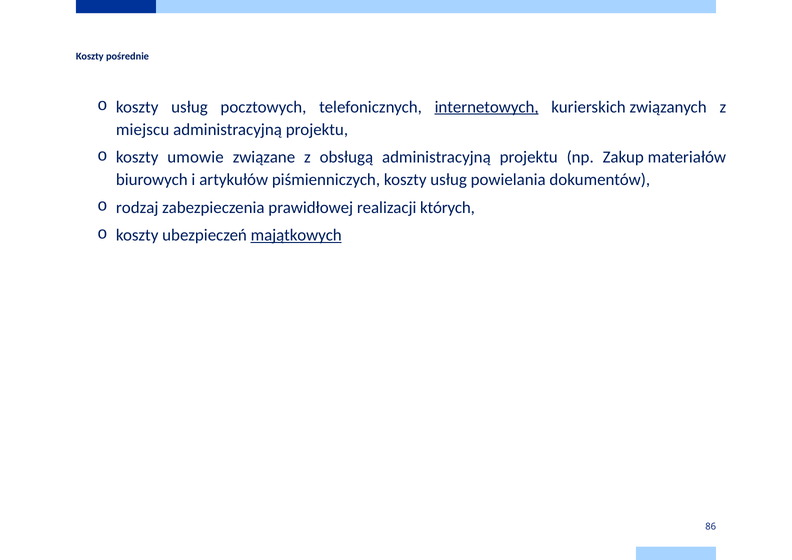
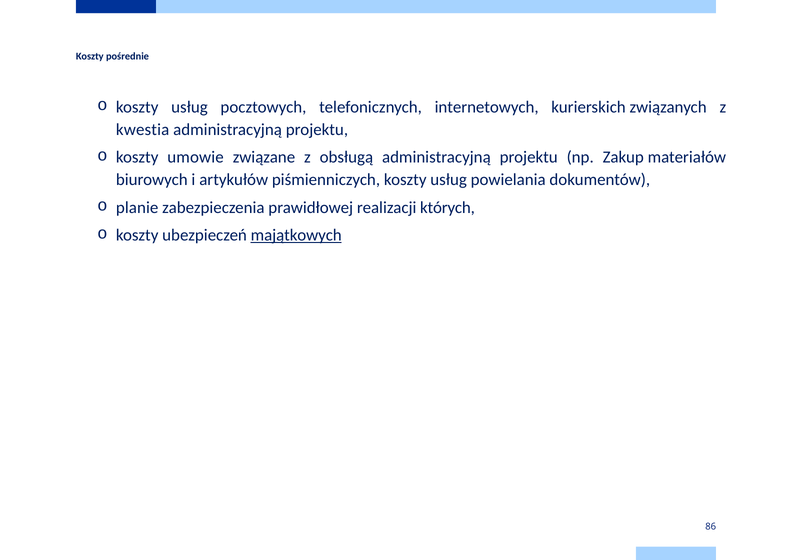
internetowych underline: present -> none
miejscu: miejscu -> kwestia
rodzaj: rodzaj -> planie
